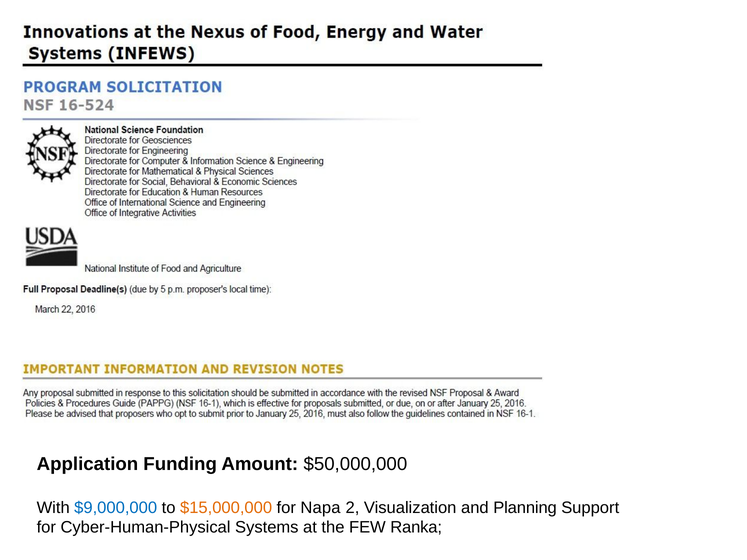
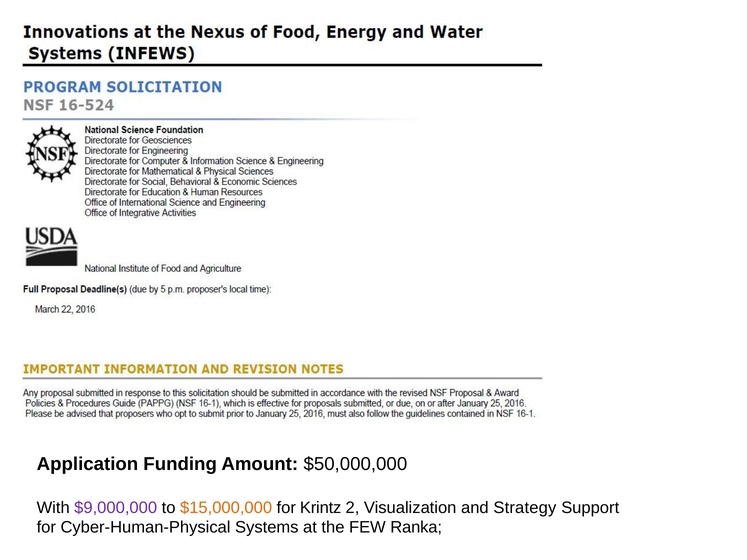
$9,000,000 colour: blue -> purple
Napa: Napa -> Krintz
Planning: Planning -> Strategy
